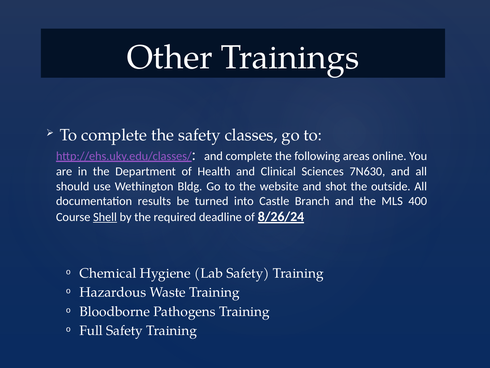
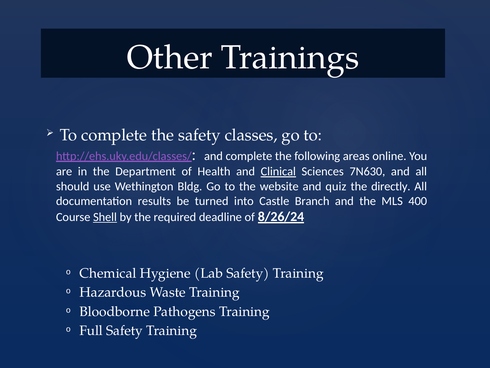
Clinical underline: none -> present
shot: shot -> quiz
outside: outside -> directly
